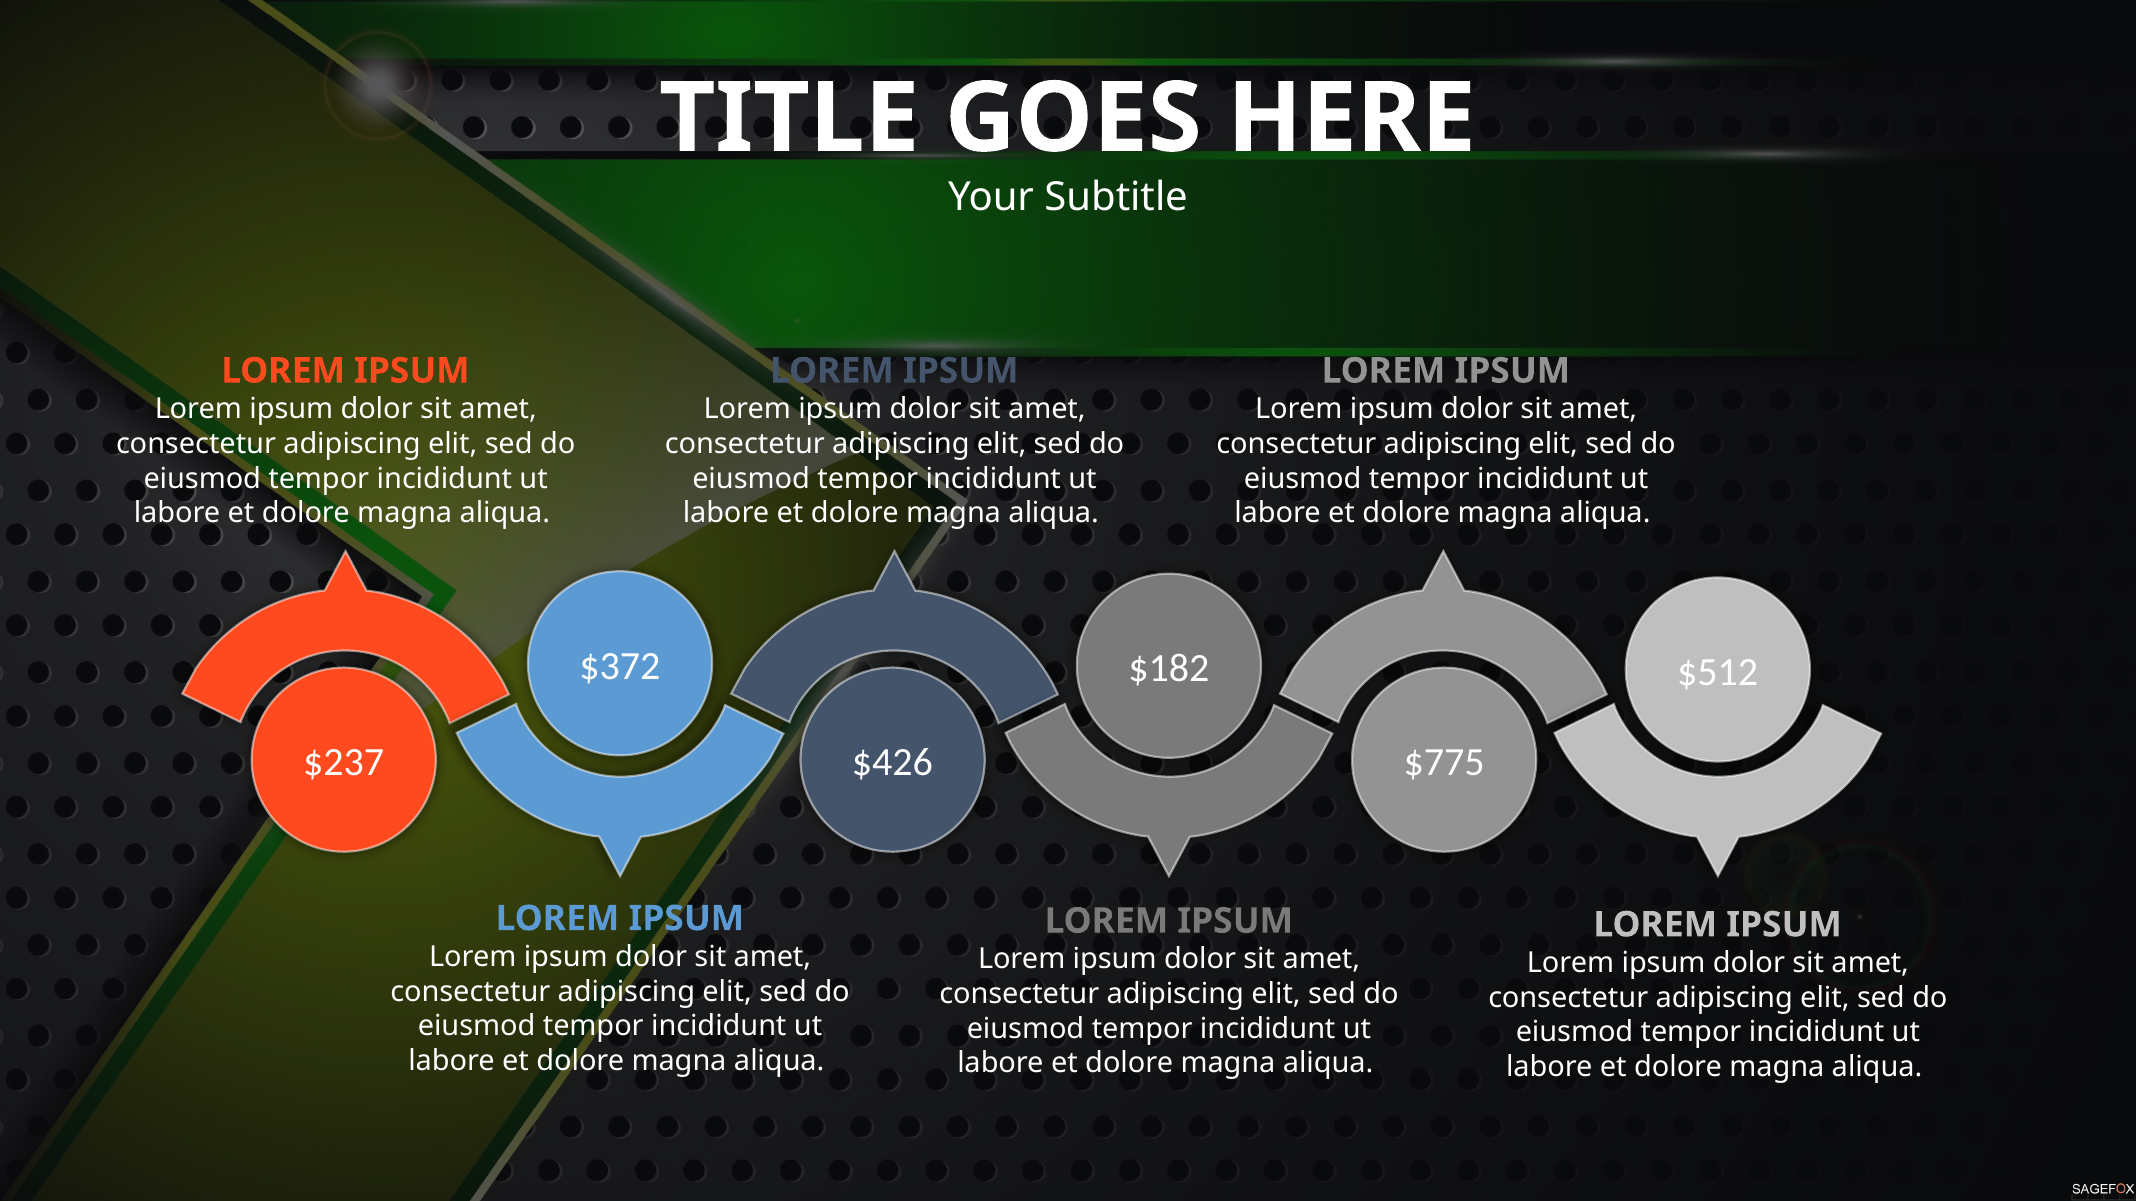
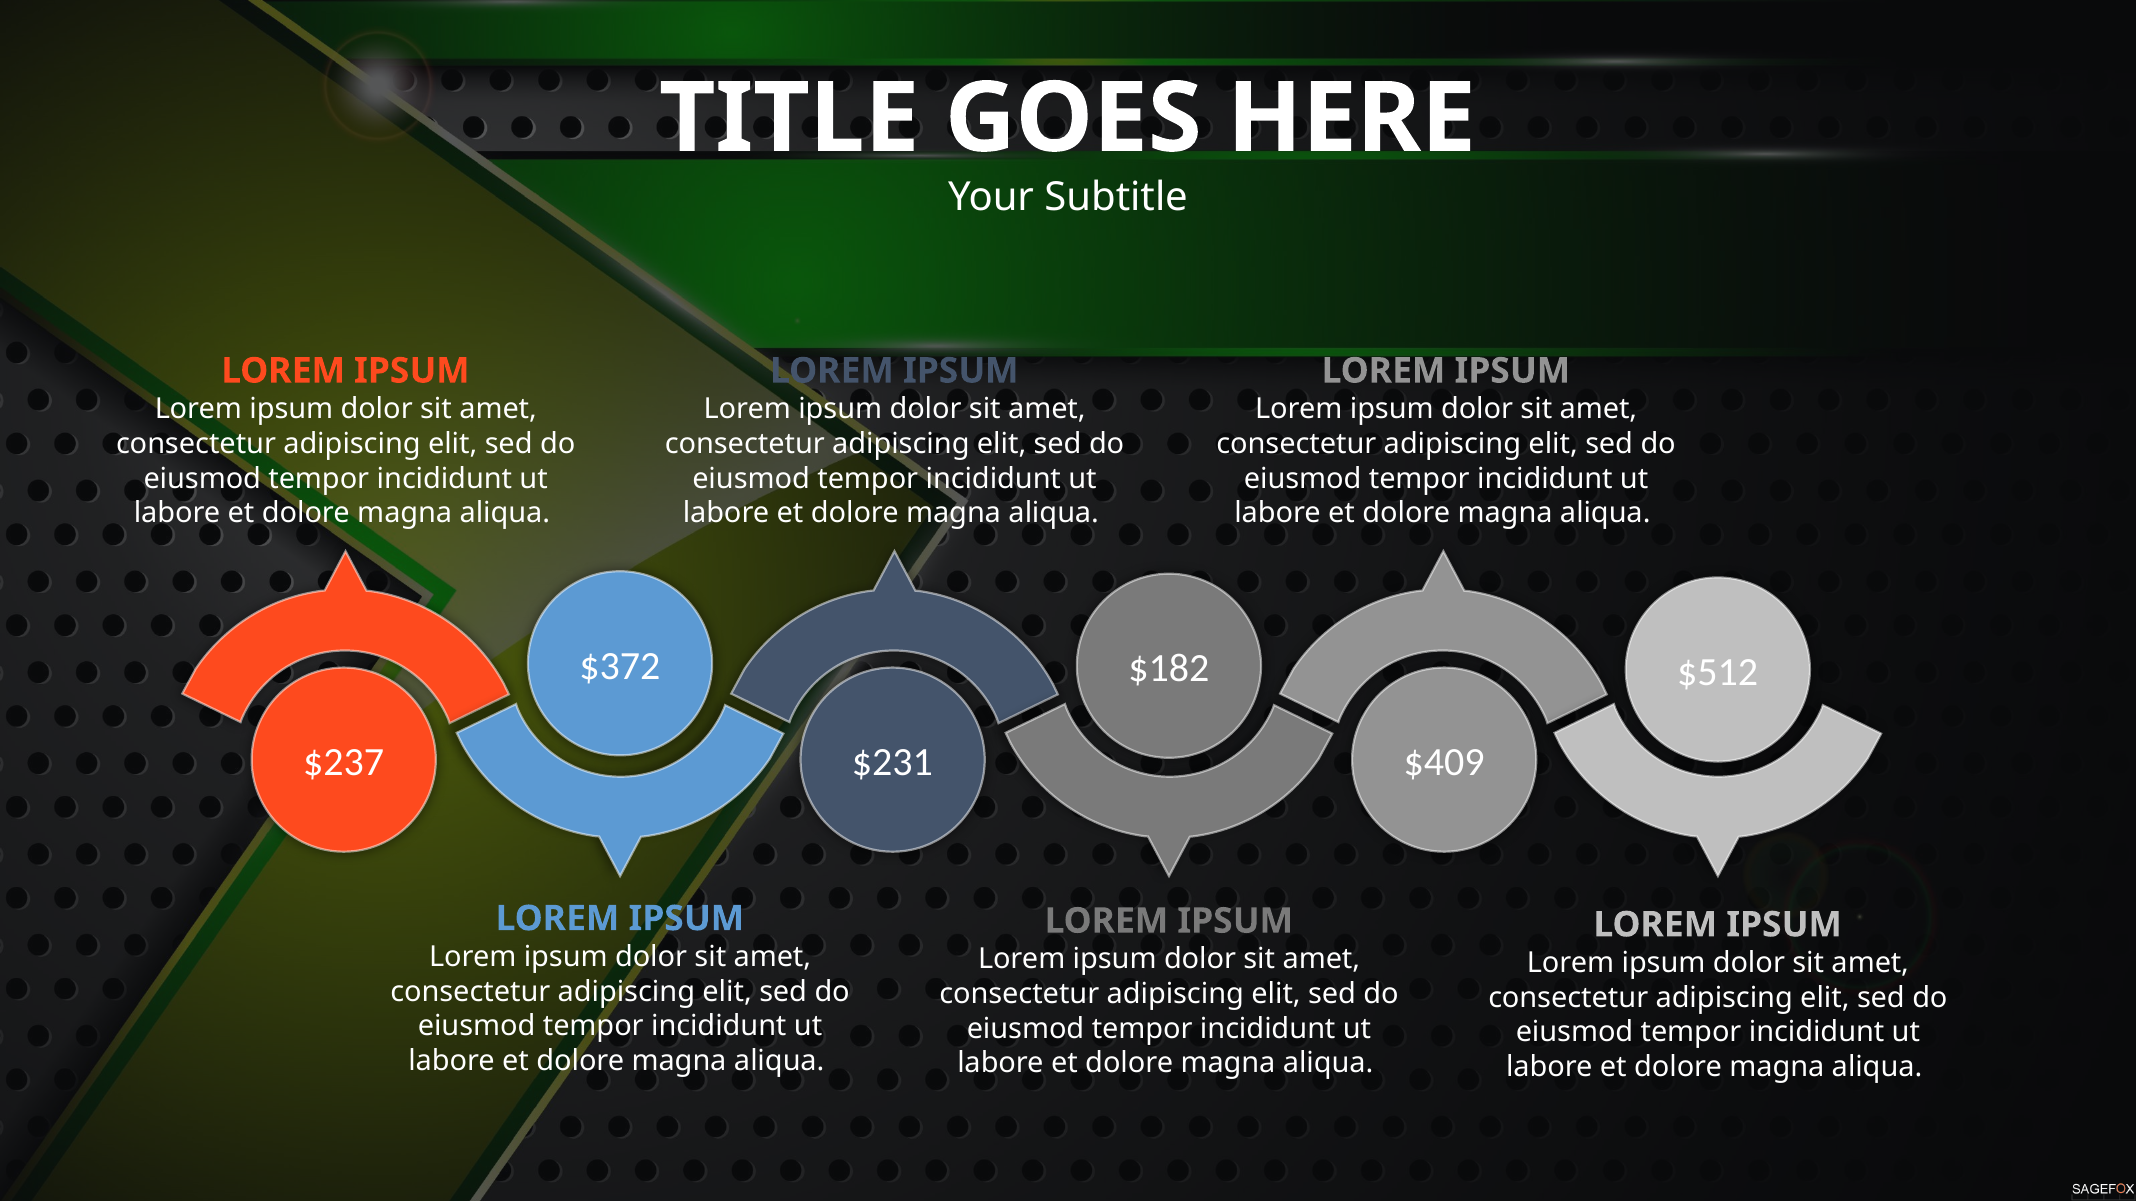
$426: $426 -> $231
$775: $775 -> $409
